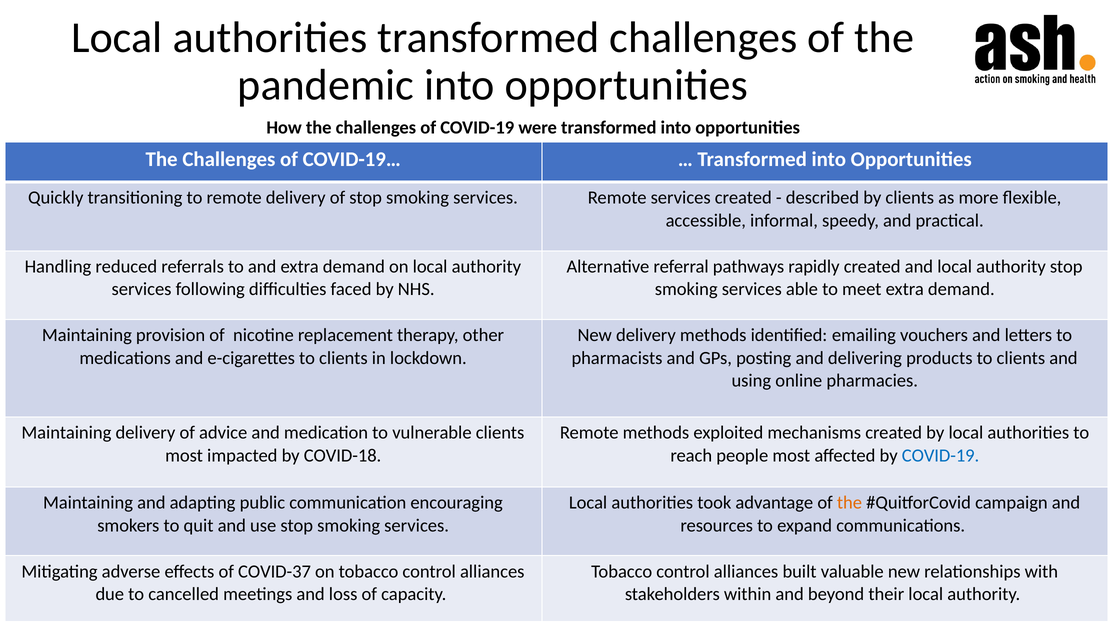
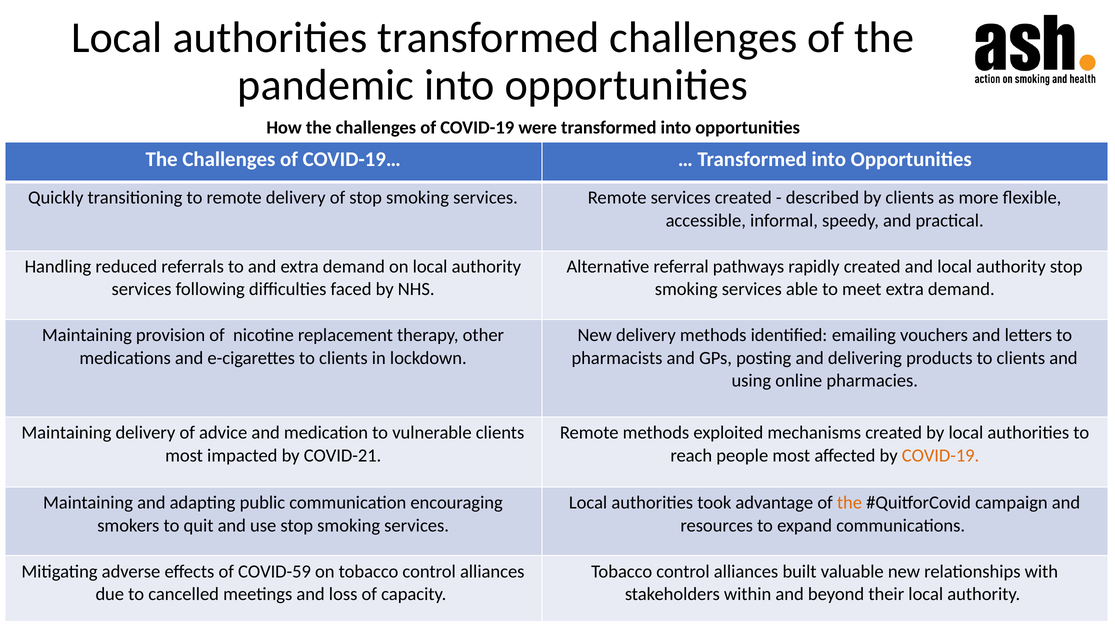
COVID-18: COVID-18 -> COVID-21
COVID-19 at (941, 456) colour: blue -> orange
COVID-37: COVID-37 -> COVID-59
